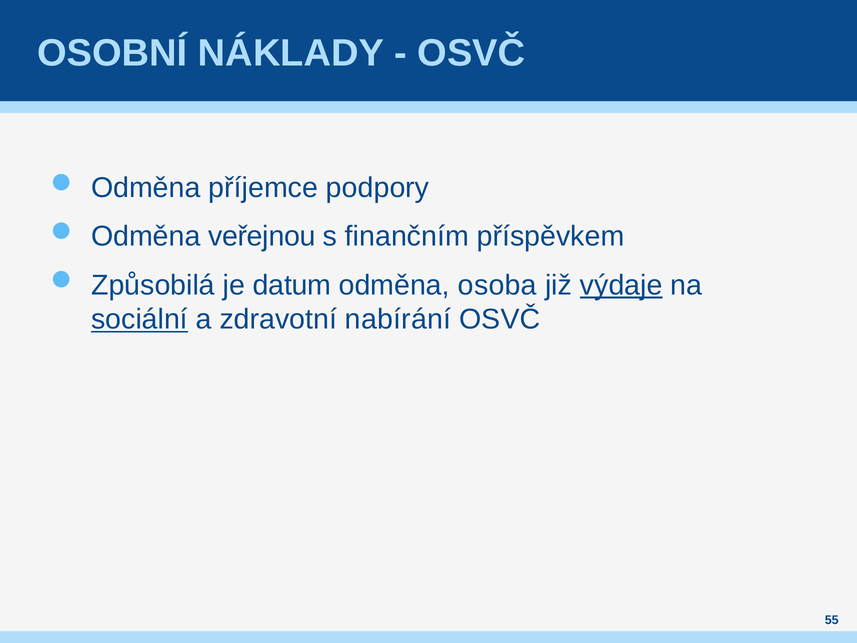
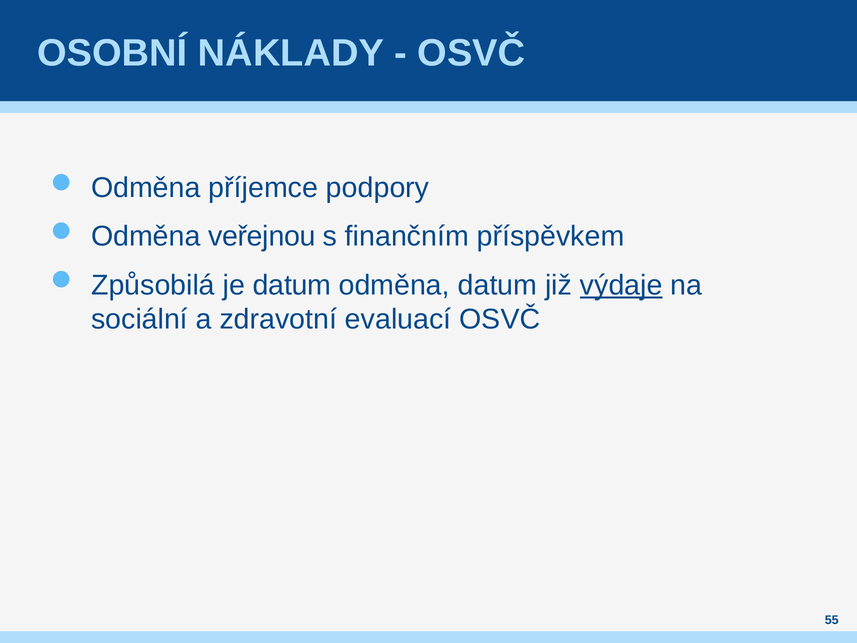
odměna osoba: osoba -> datum
sociální underline: present -> none
nabírání: nabírání -> evaluací
